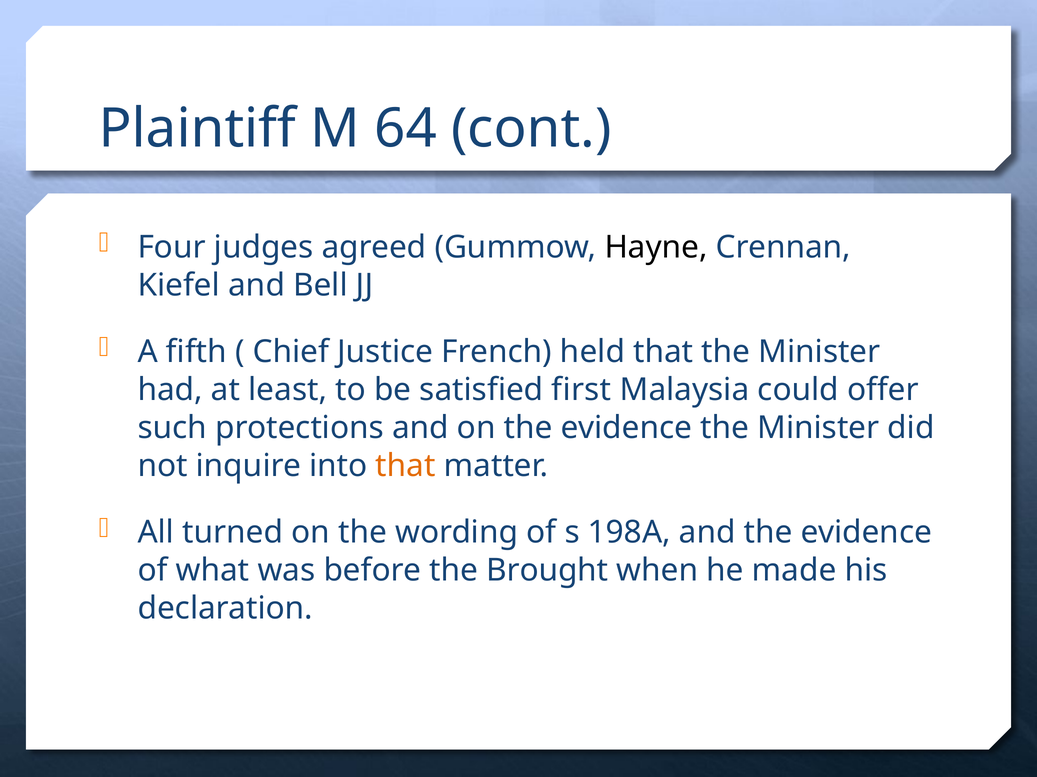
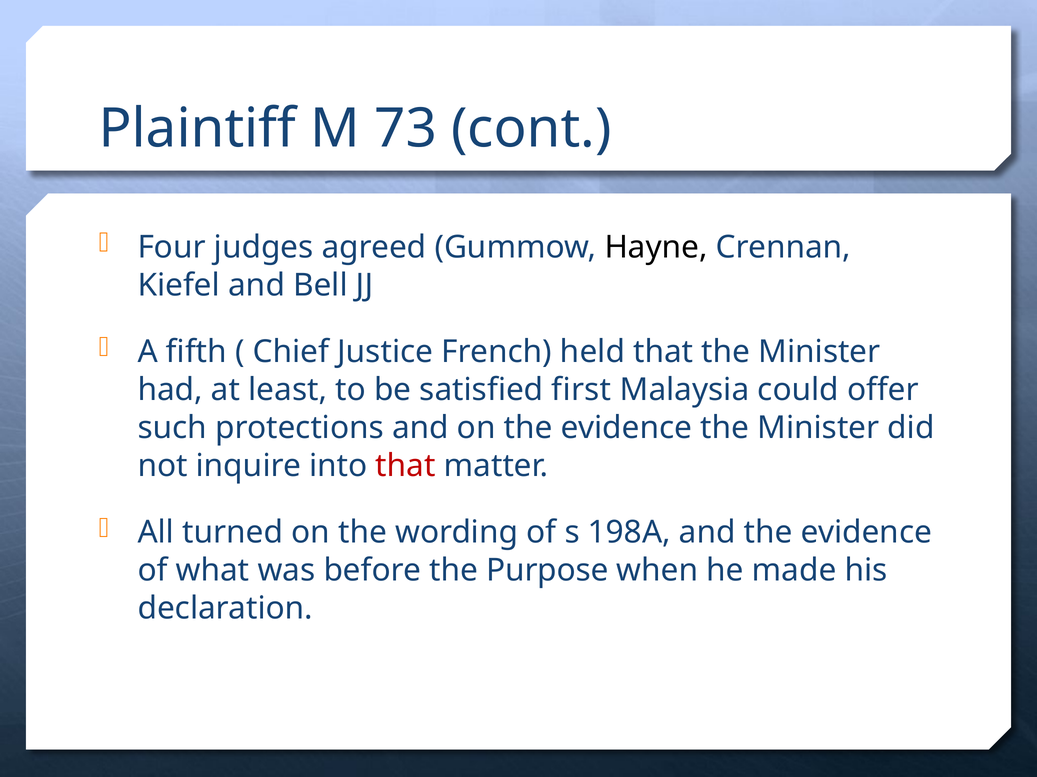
64: 64 -> 73
that at (406, 466) colour: orange -> red
Brought: Brought -> Purpose
